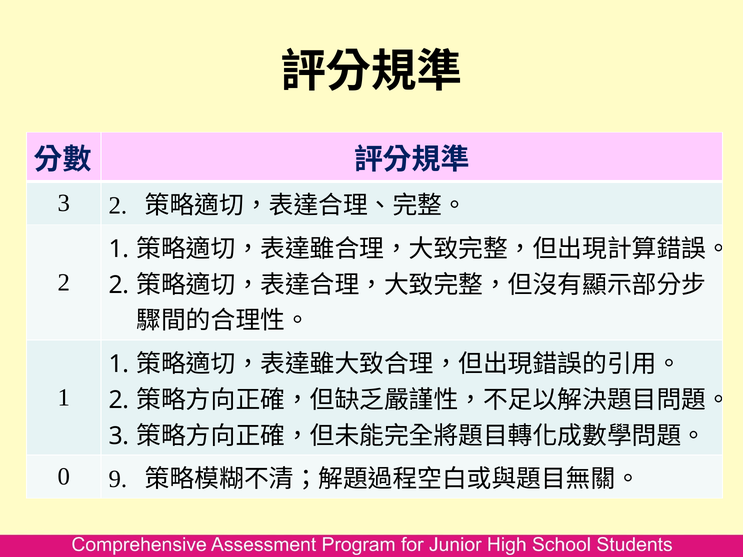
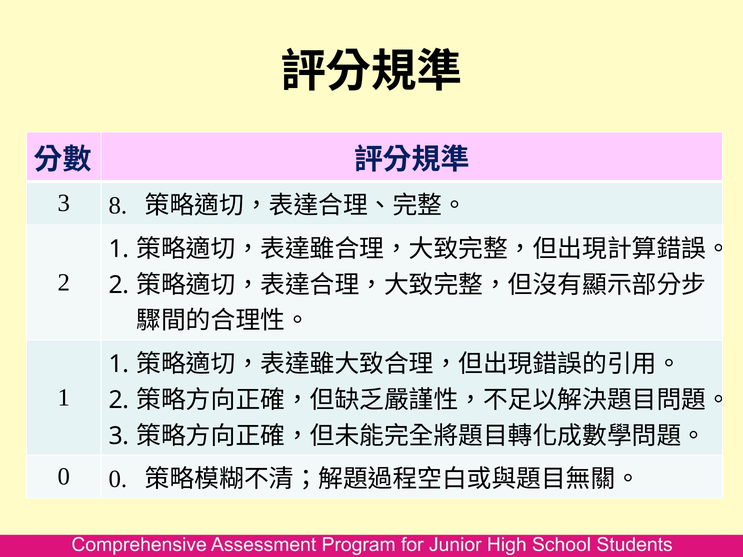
3 2: 2 -> 8
0 9: 9 -> 0
